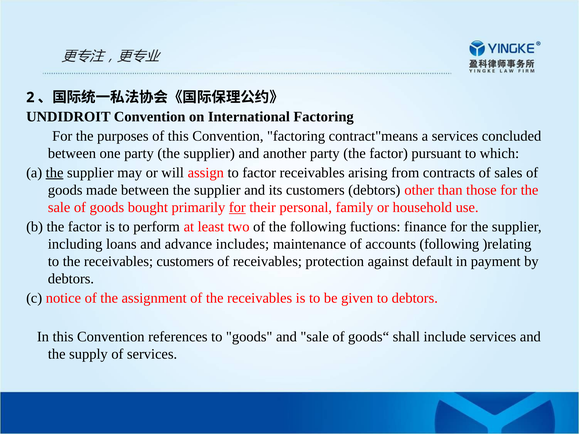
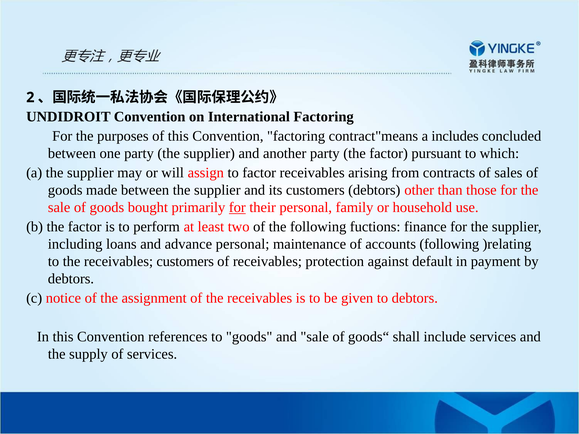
a services: services -> includes
the at (55, 173) underline: present -> none
advance includes: includes -> personal
